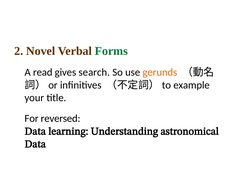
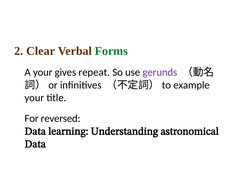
Novel: Novel -> Clear
A read: read -> your
search: search -> repeat
gerunds colour: orange -> purple
